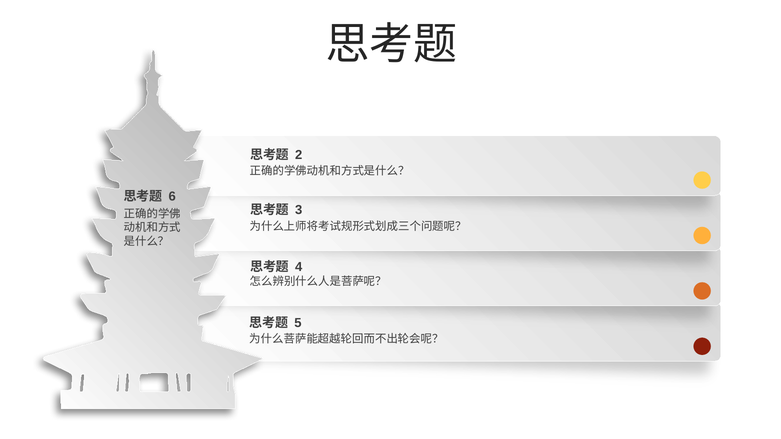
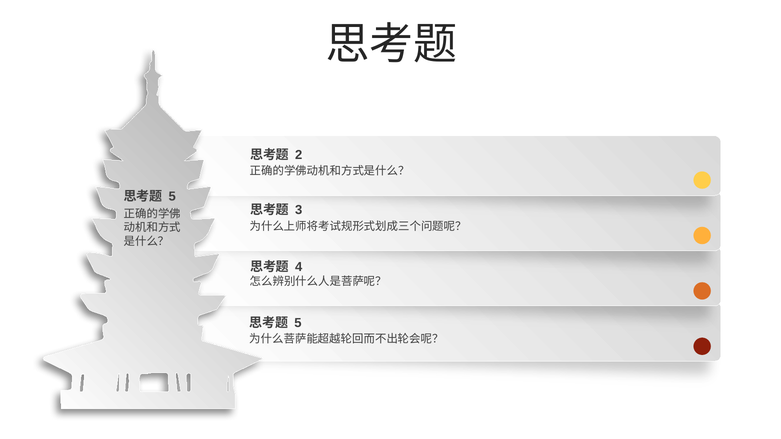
6 at (172, 197): 6 -> 5
